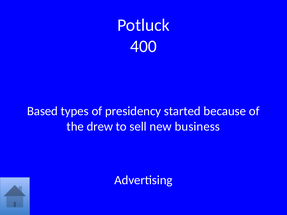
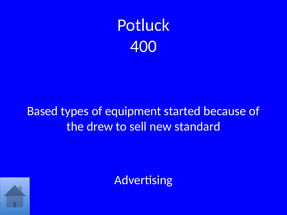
presidency: presidency -> equipment
business: business -> standard
